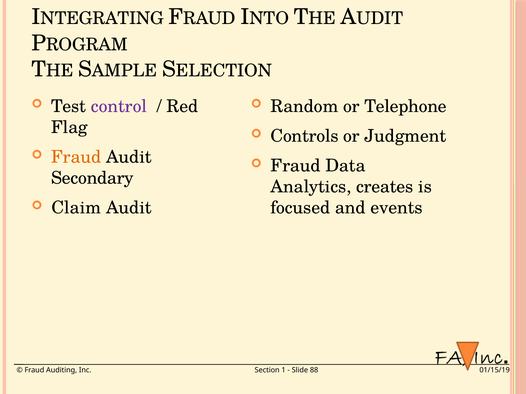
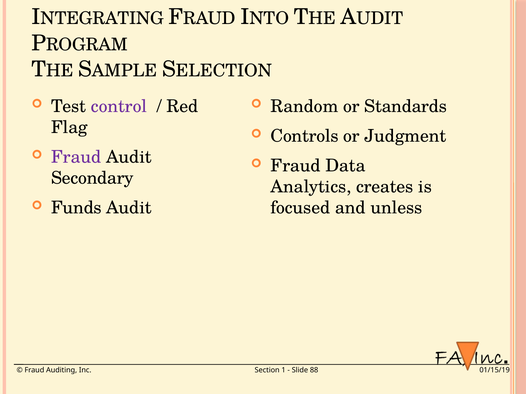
Telephone: Telephone -> Standards
Fraud at (76, 157) colour: orange -> purple
Claim: Claim -> Funds
events: events -> unless
